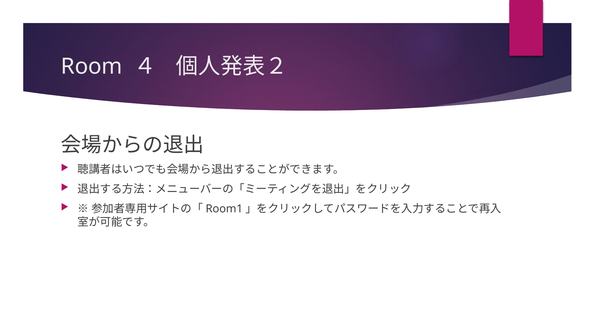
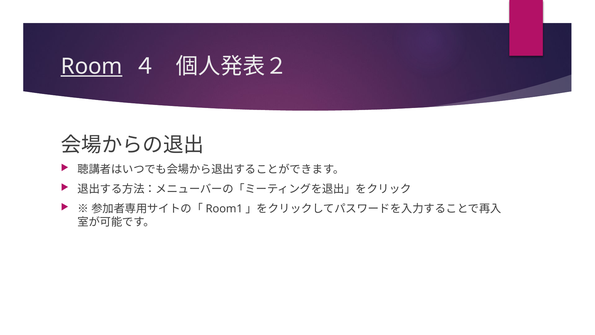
Room underline: none -> present
